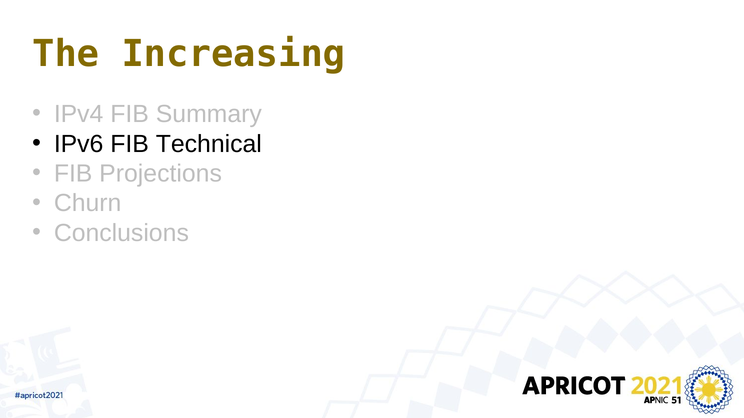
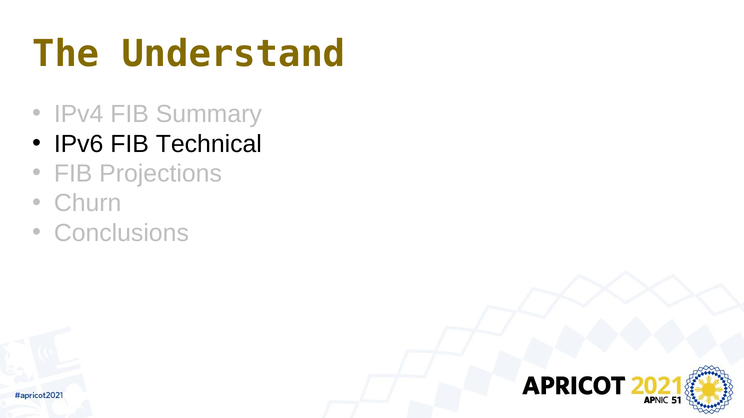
Increasing: Increasing -> Understand
